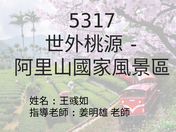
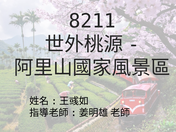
5317: 5317 -> 8211
